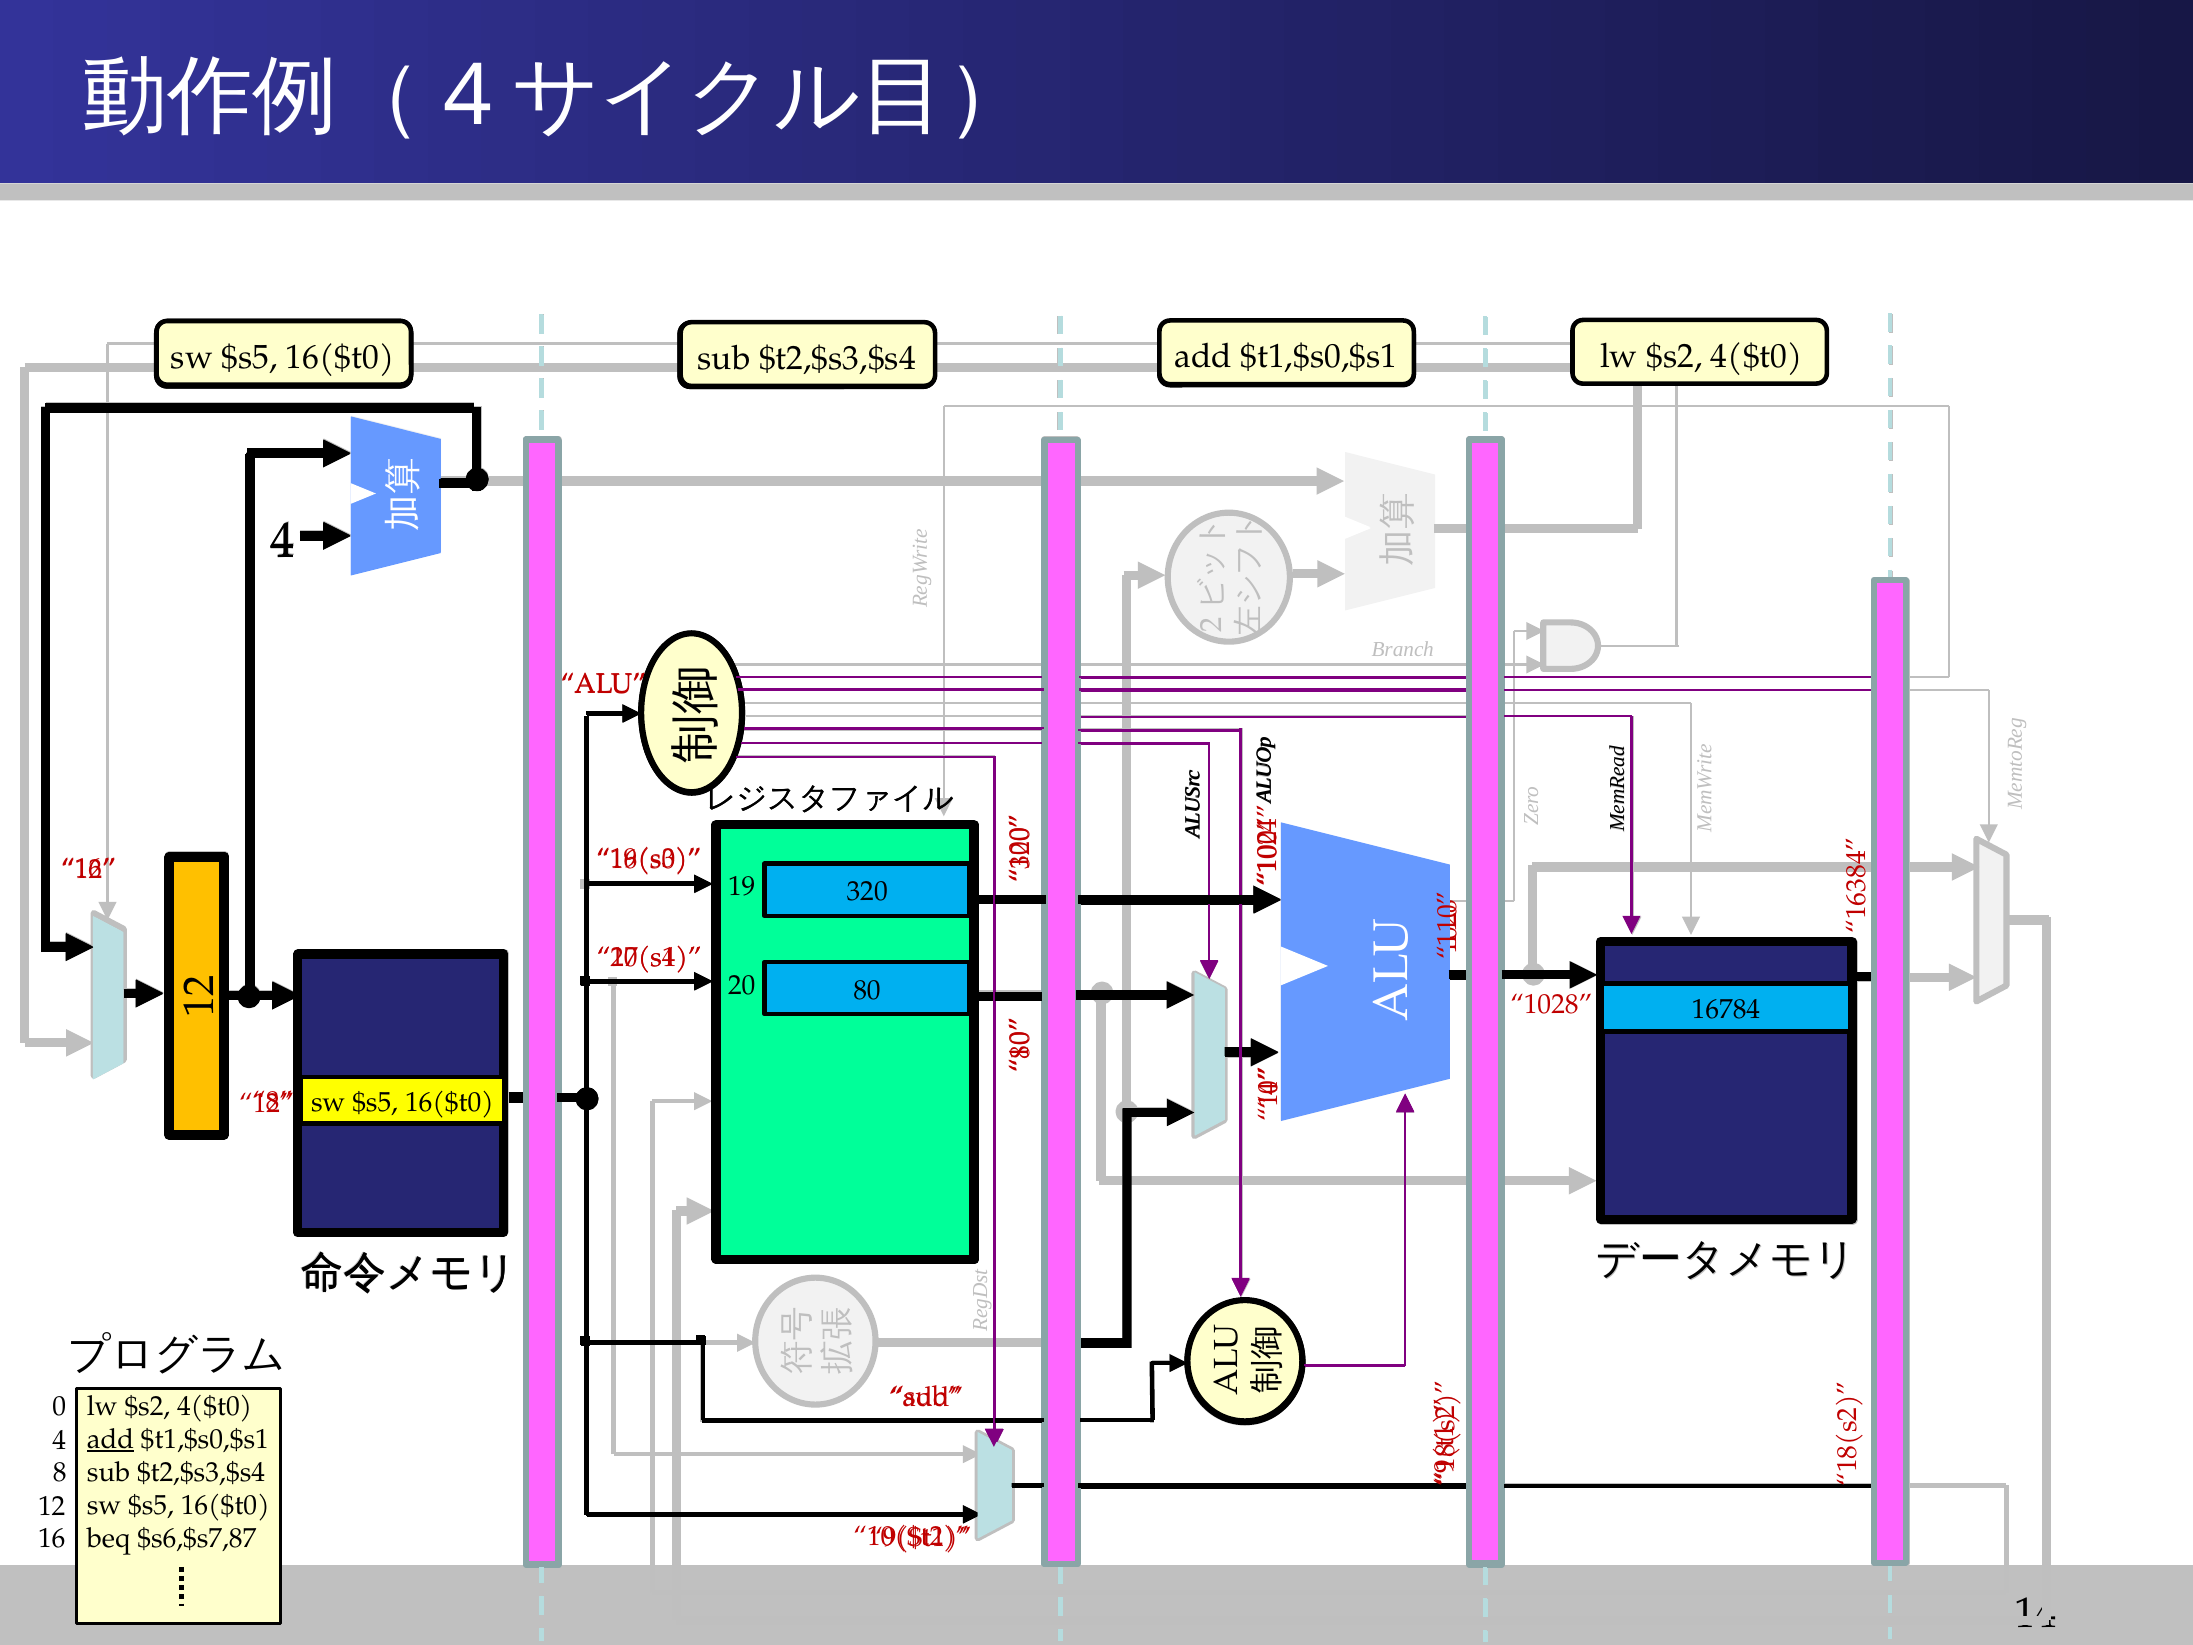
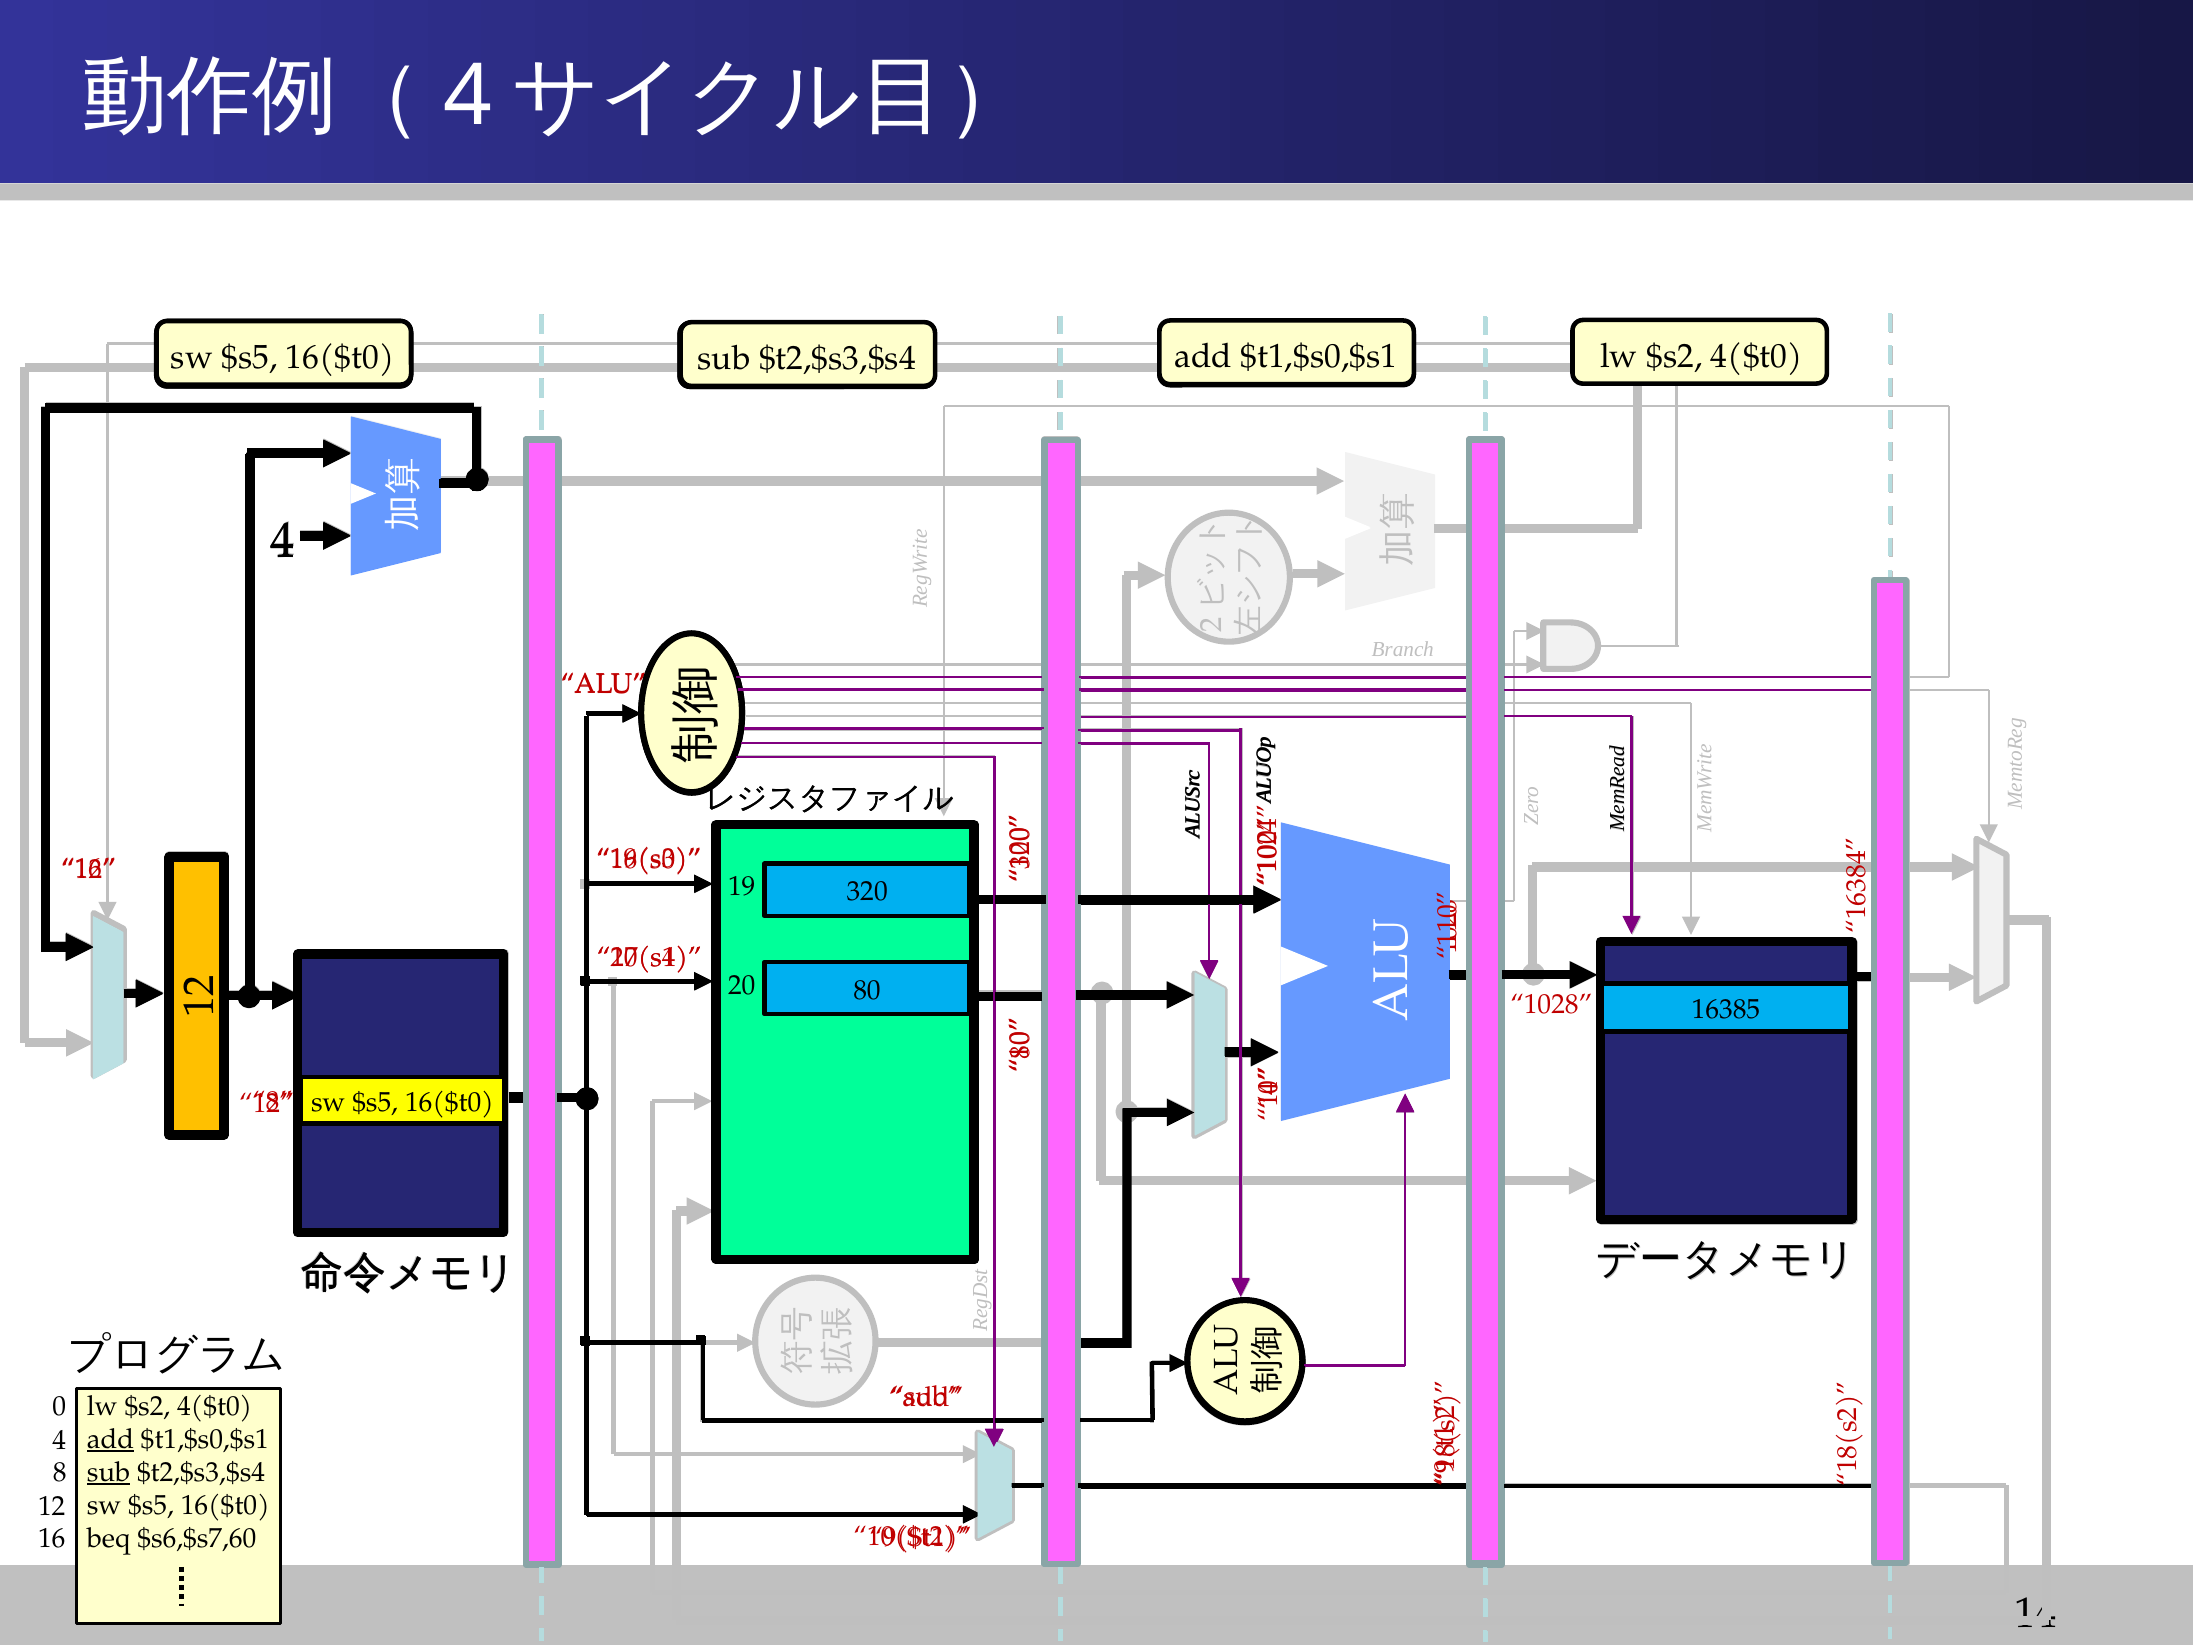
16784: 16784 -> 16385
sub at (109, 1472) underline: none -> present
$s6,$s7,87: $s6,$s7,87 -> $s6,$s7,60
